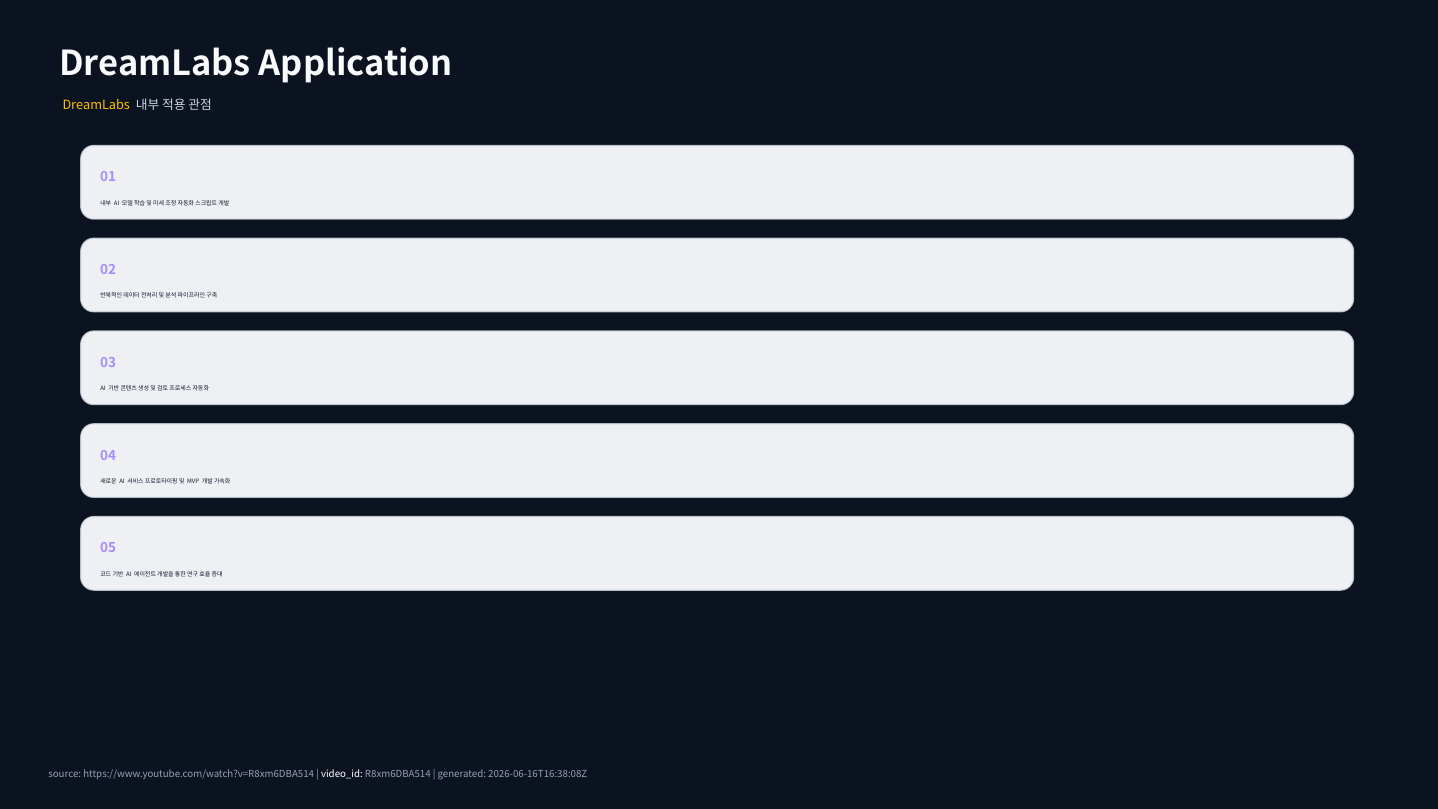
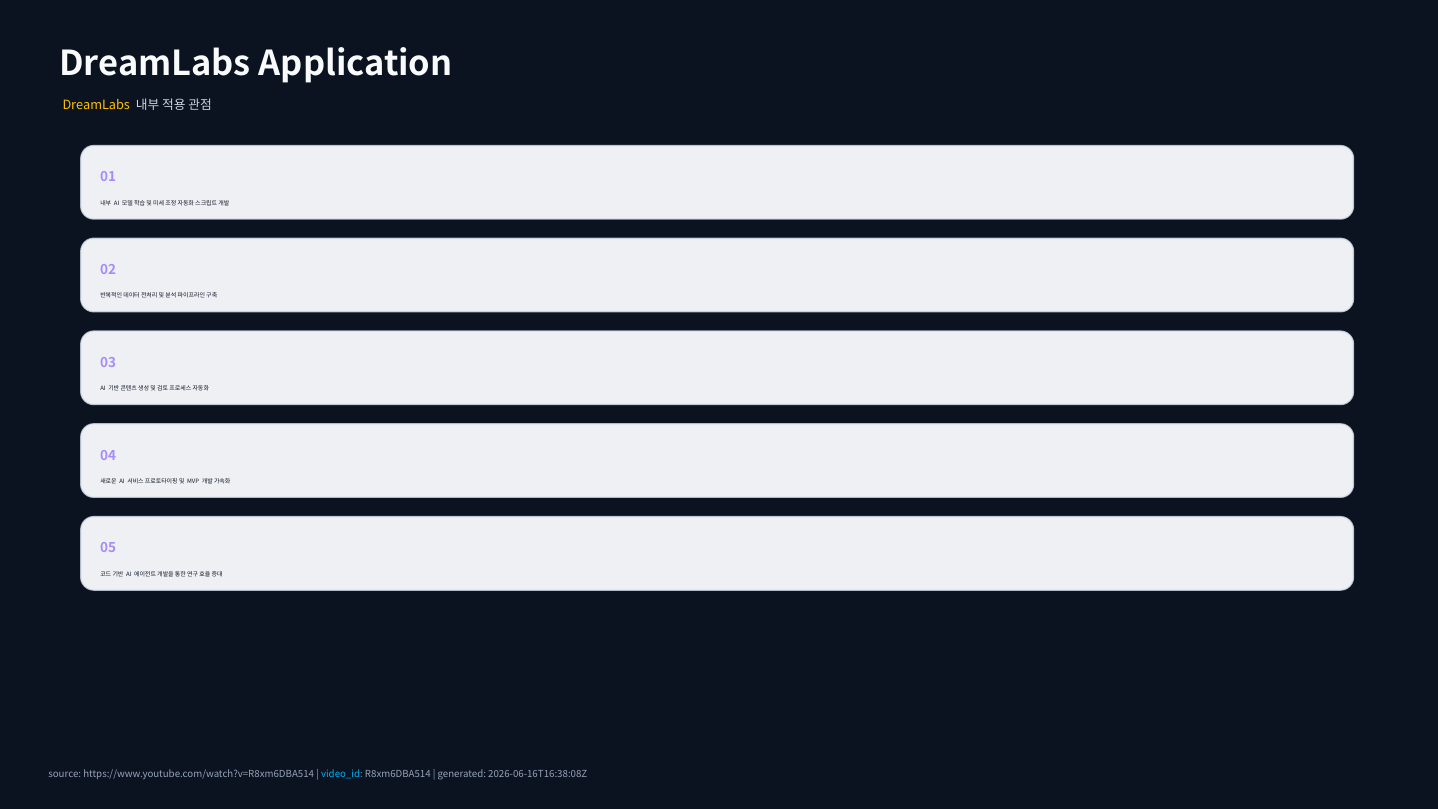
video_id colour: white -> light blue
